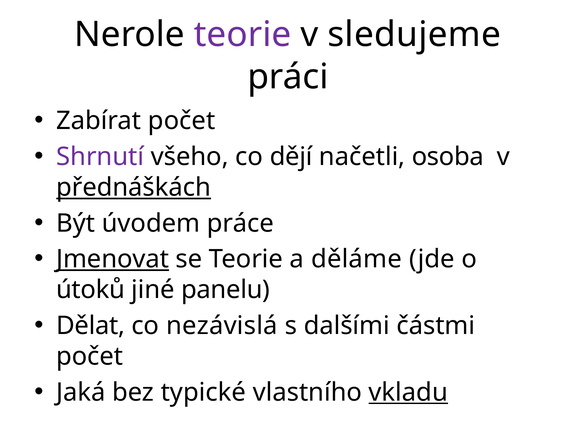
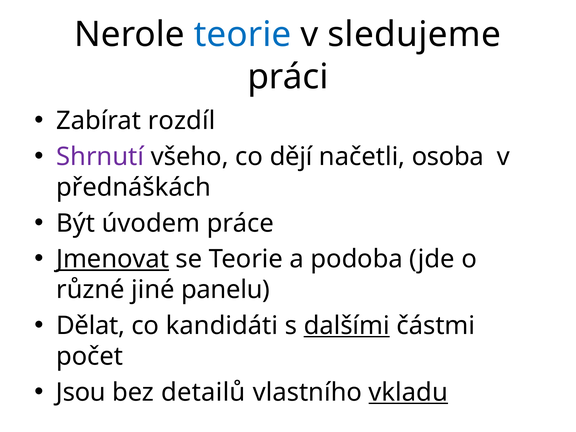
teorie at (243, 35) colour: purple -> blue
Zabírat počet: počet -> rozdíl
přednáškách underline: present -> none
děláme: děláme -> podoba
útoků: útoků -> různé
nezávislá: nezávislá -> kandidáti
dalšími underline: none -> present
Jaká: Jaká -> Jsou
typické: typické -> detailů
